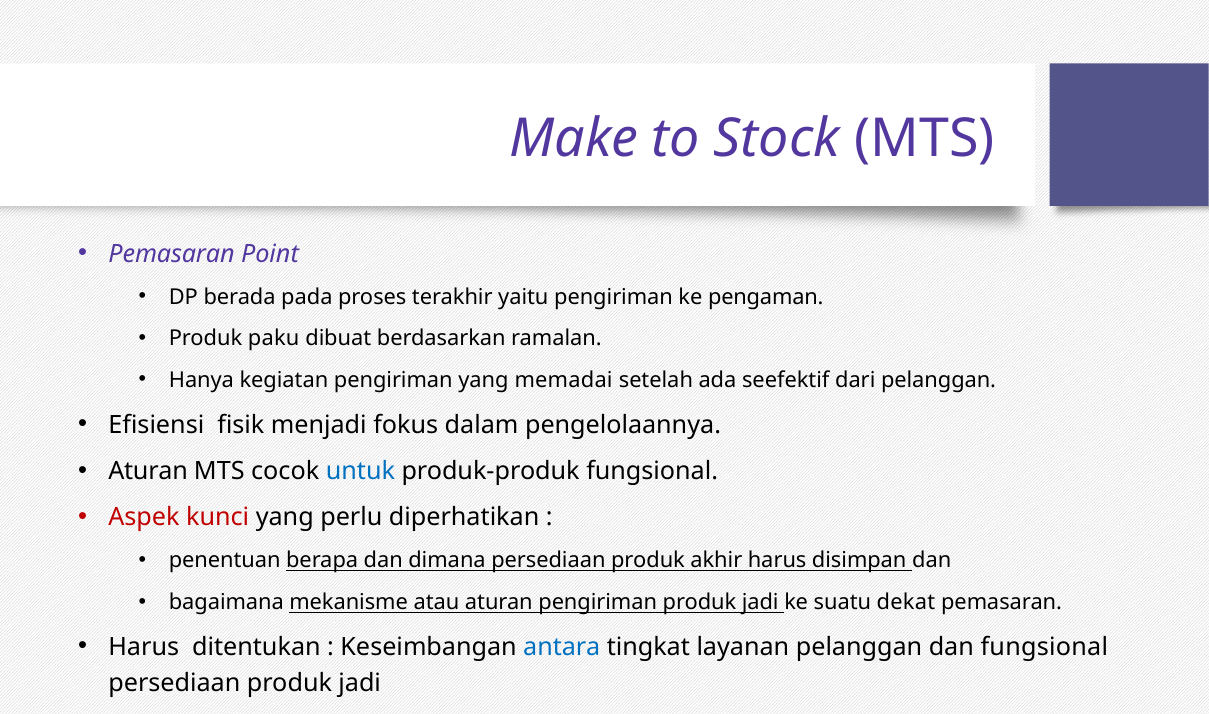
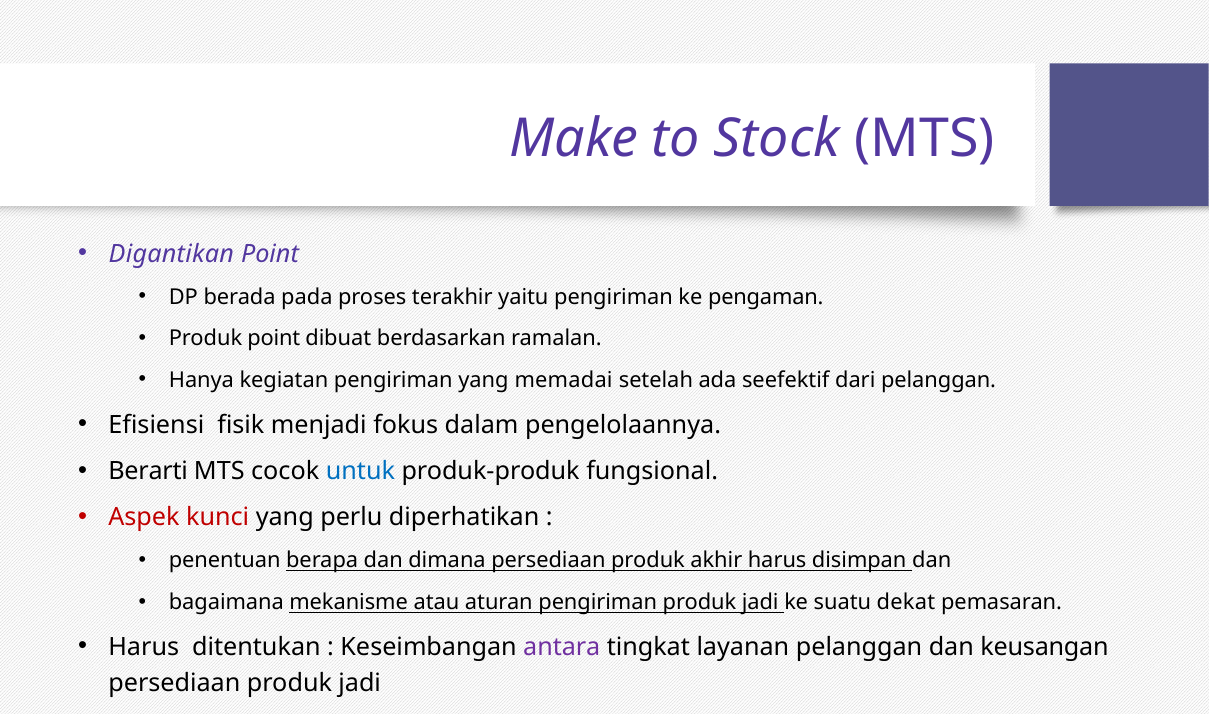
Pemasaran at (172, 254): Pemasaran -> Digantikan
Produk paku: paku -> point
Aturan at (148, 471): Aturan -> Berarti
antara colour: blue -> purple
dan fungsional: fungsional -> keusangan
